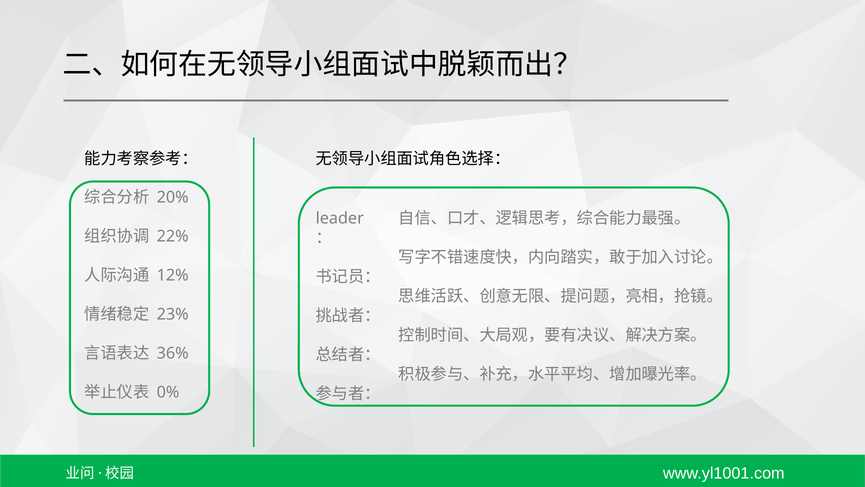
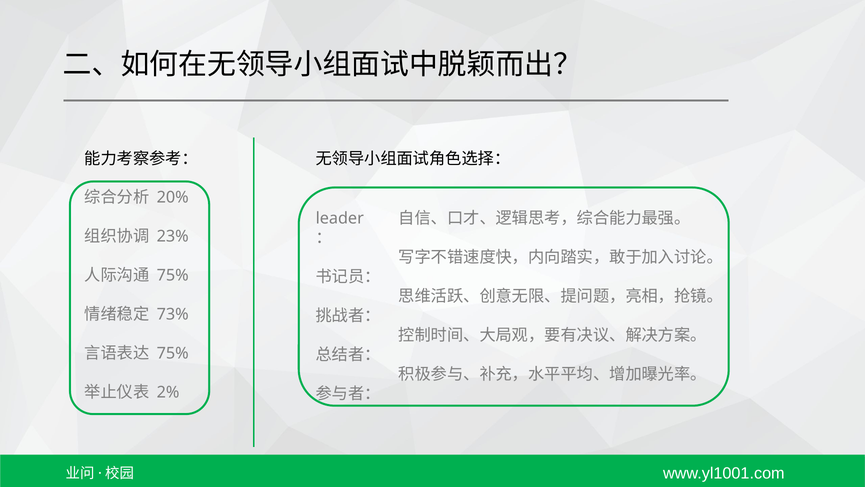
22%: 22% -> 23%
12% at (173, 275): 12% -> 75%
23%: 23% -> 73%
36% at (173, 353): 36% -> 75%
0%: 0% -> 2%
